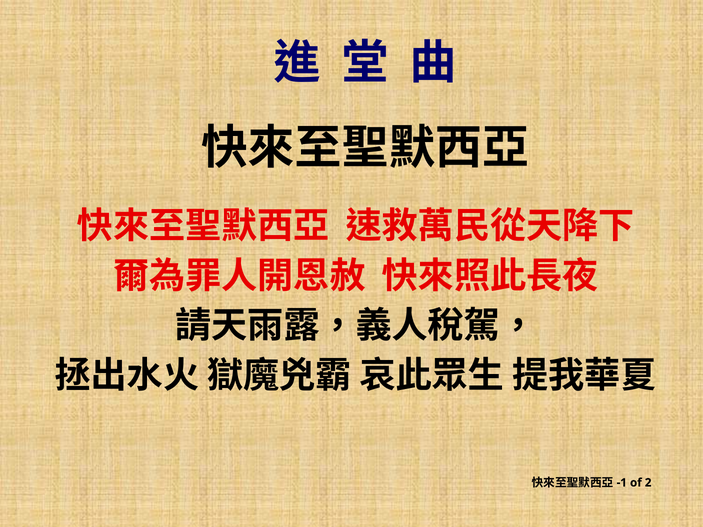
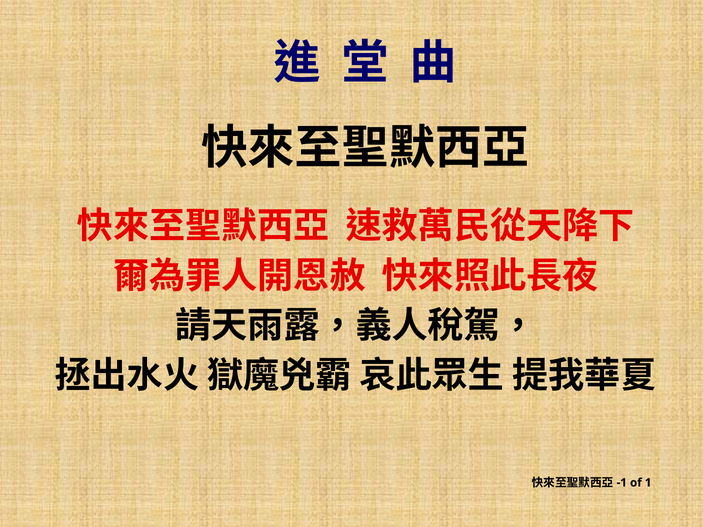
2: 2 -> 1
